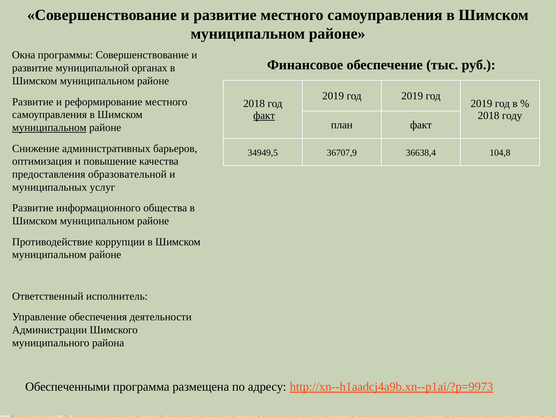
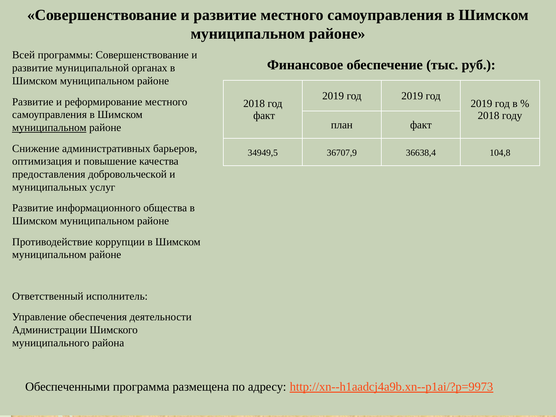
Окна: Окна -> Всей
факт at (264, 116) underline: present -> none
образовательной: образовательной -> добровольческой
